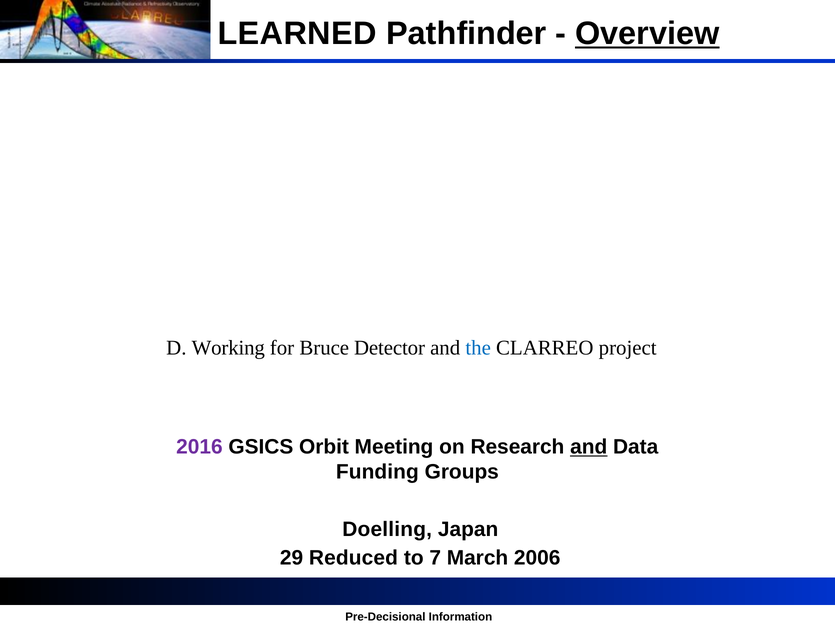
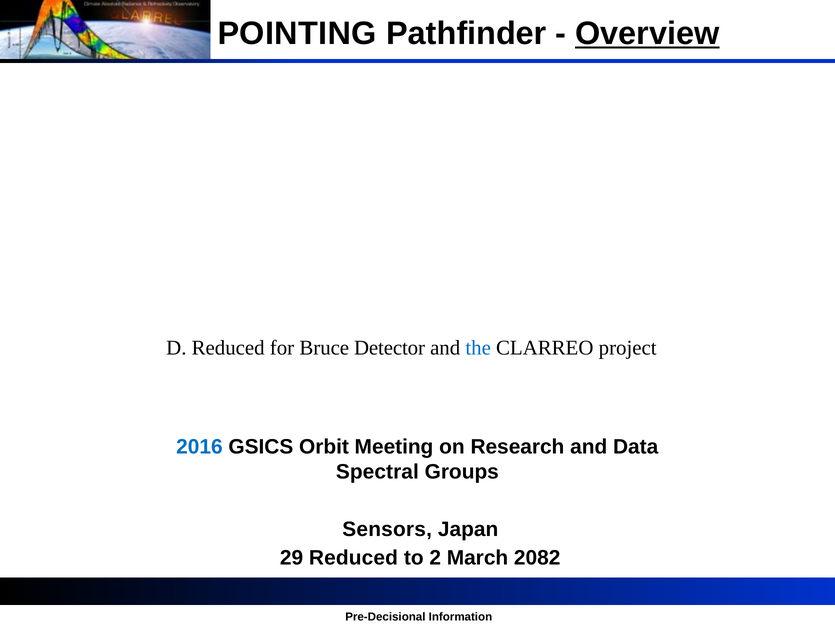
LEARNED: LEARNED -> POINTING
D Working: Working -> Reduced
2016 colour: purple -> blue
and at (589, 447) underline: present -> none
Funding: Funding -> Spectral
Doelling: Doelling -> Sensors
7: 7 -> 2
2006: 2006 -> 2082
